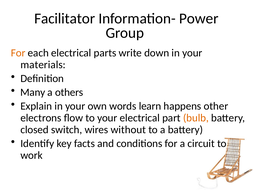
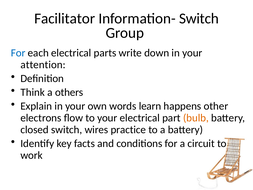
Information- Power: Power -> Switch
For at (18, 53) colour: orange -> blue
materials: materials -> attention
Many: Many -> Think
without: without -> practice
